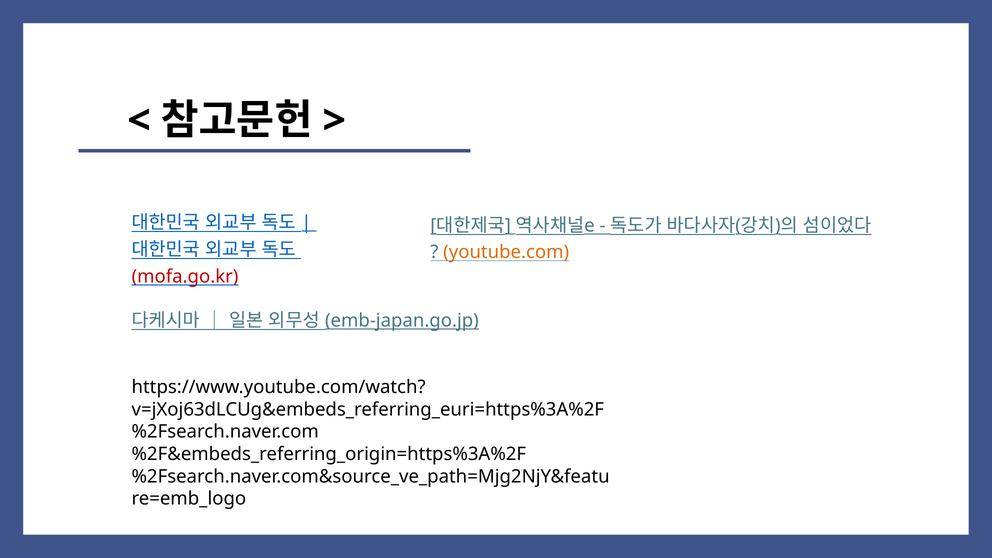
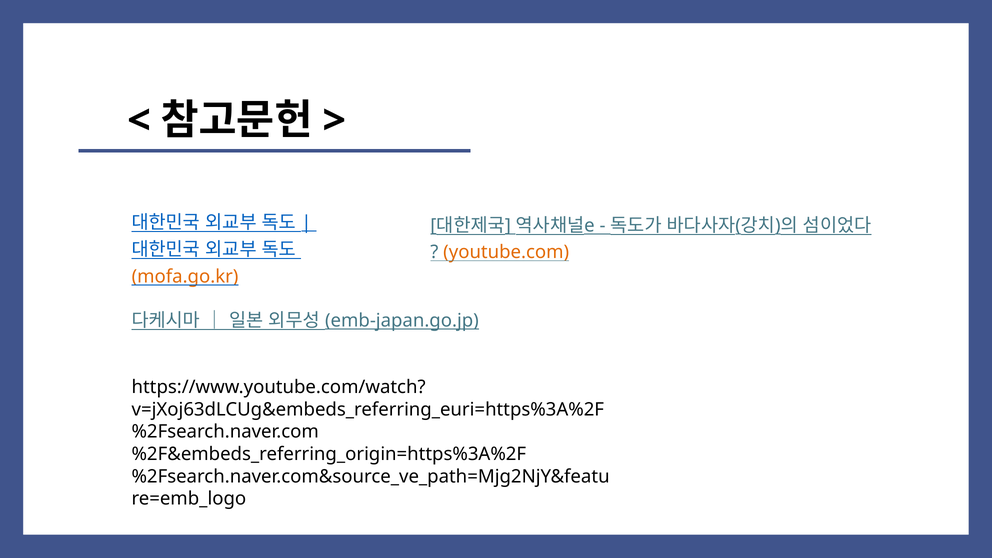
mofa.go.kr colour: red -> orange
